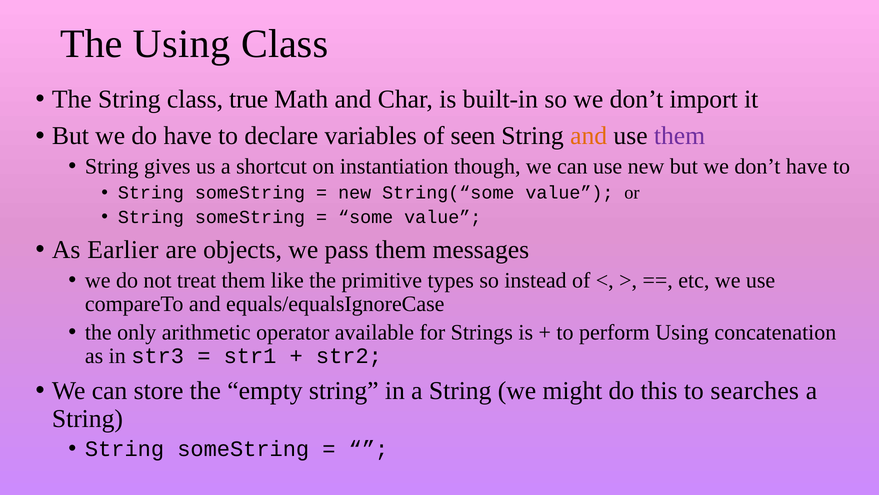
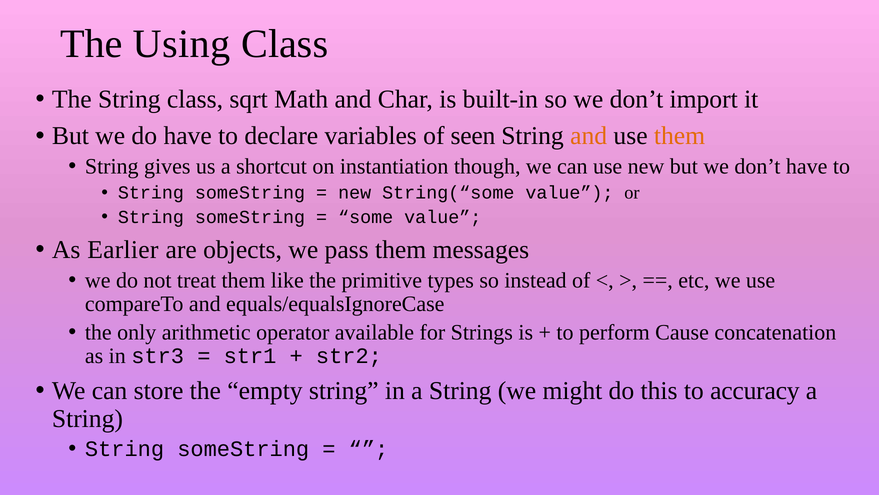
true: true -> sqrt
them at (680, 136) colour: purple -> orange
perform Using: Using -> Cause
searches: searches -> accuracy
